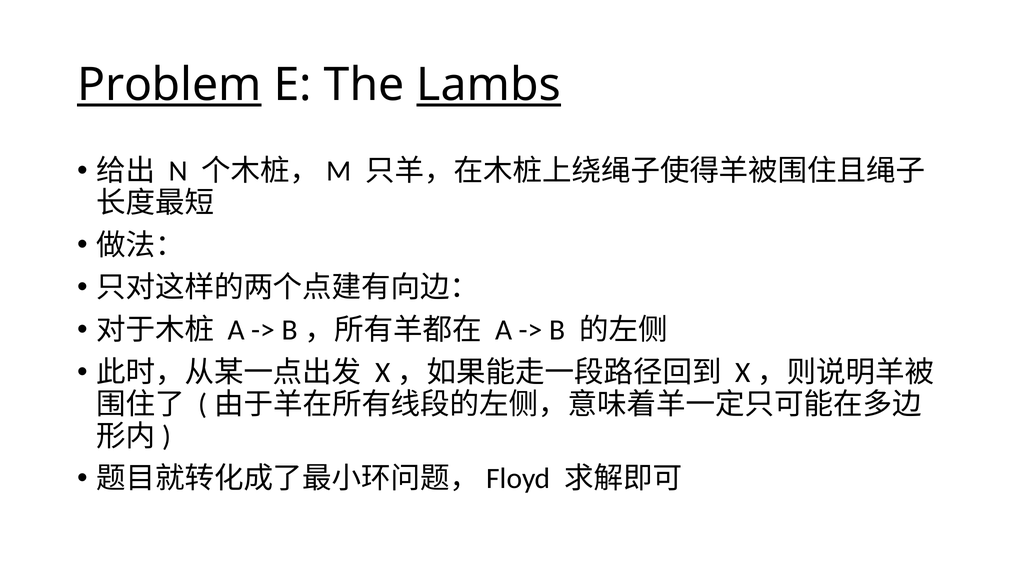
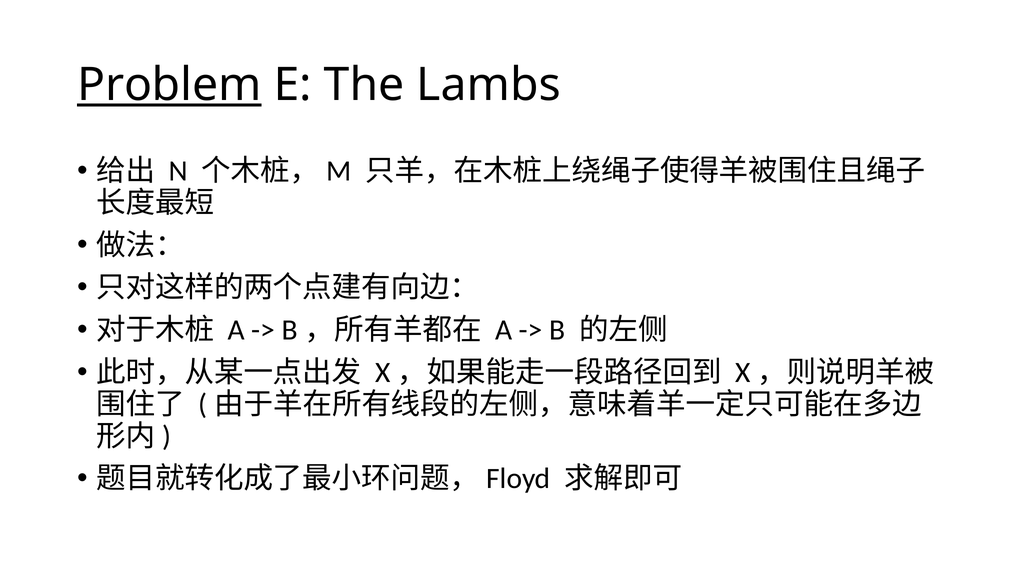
Lambs underline: present -> none
